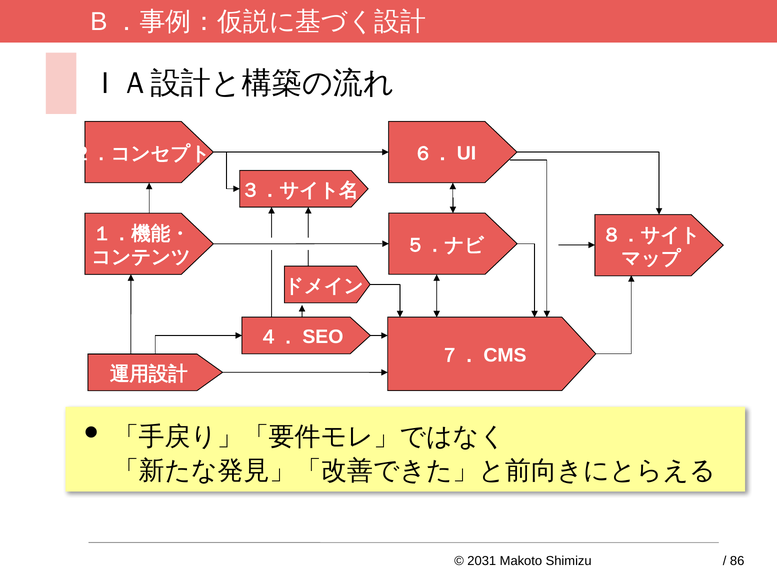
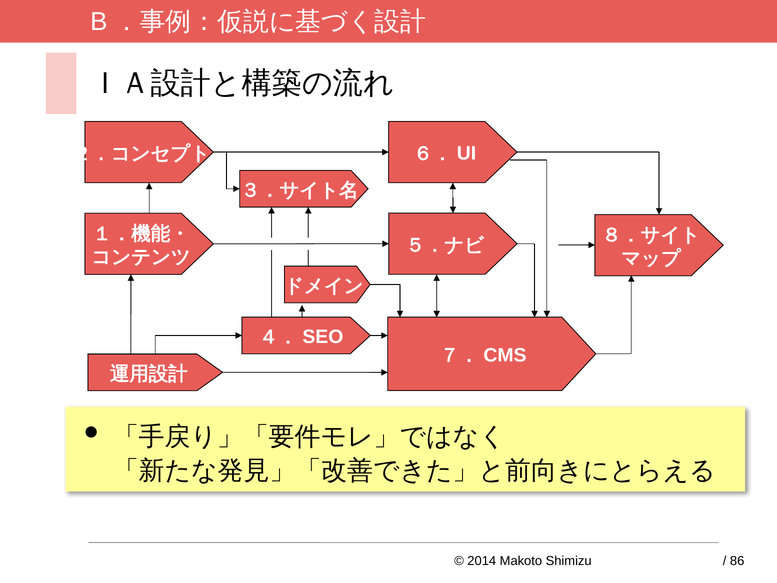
2031: 2031 -> 2014
